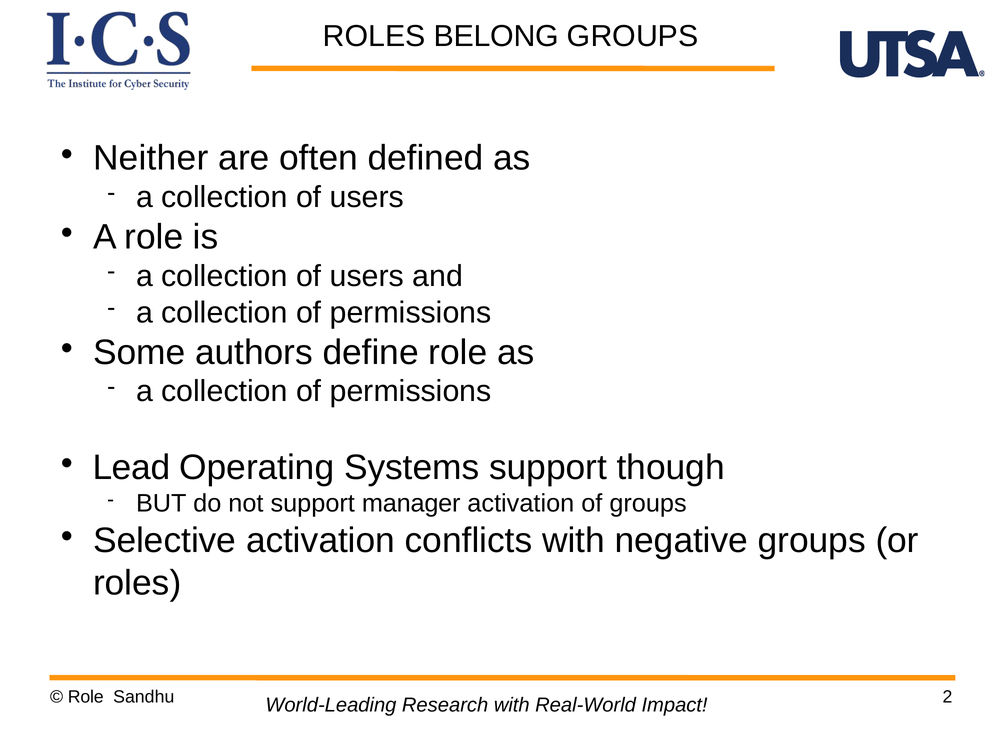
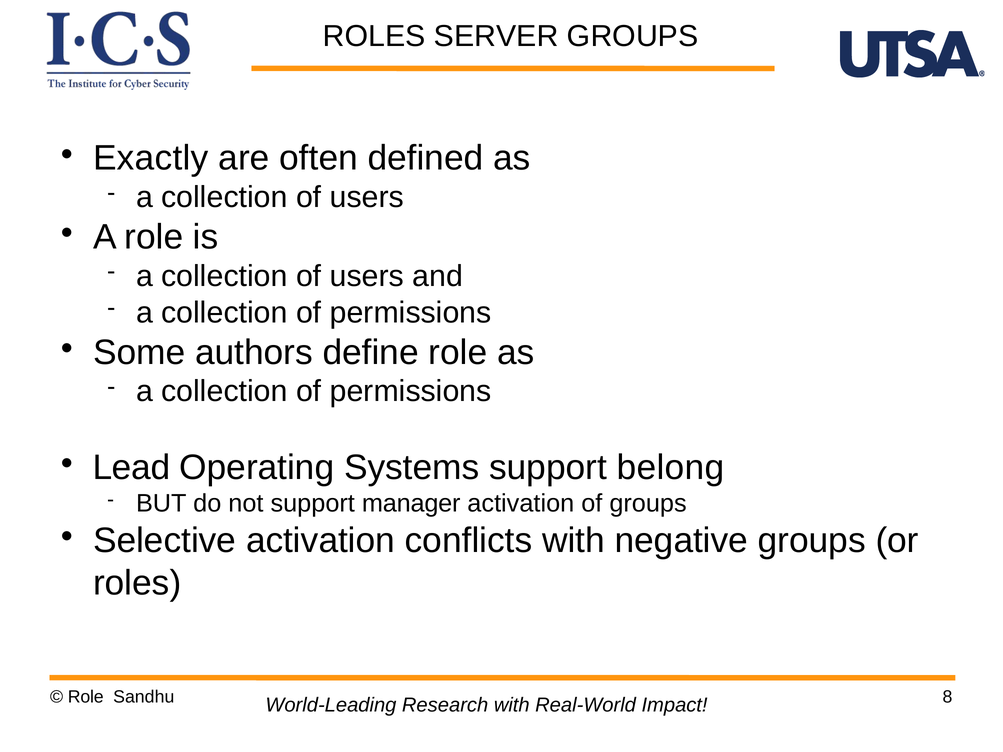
BELONG: BELONG -> SERVER
Neither: Neither -> Exactly
though: though -> belong
2: 2 -> 8
